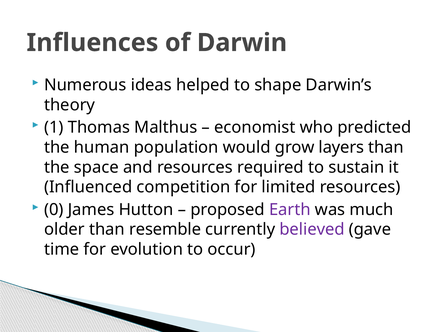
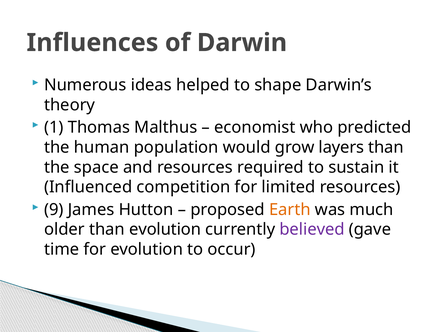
0: 0 -> 9
Earth colour: purple -> orange
than resemble: resemble -> evolution
